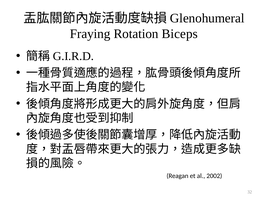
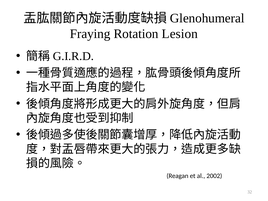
Biceps: Biceps -> Lesion
